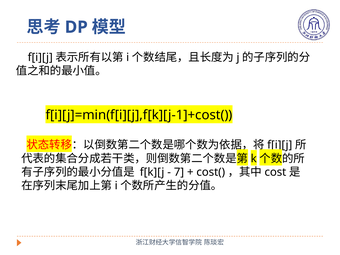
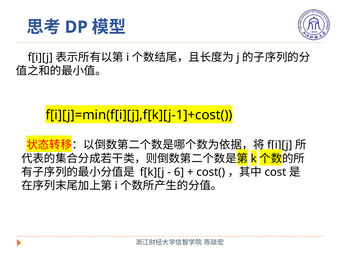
7: 7 -> 6
